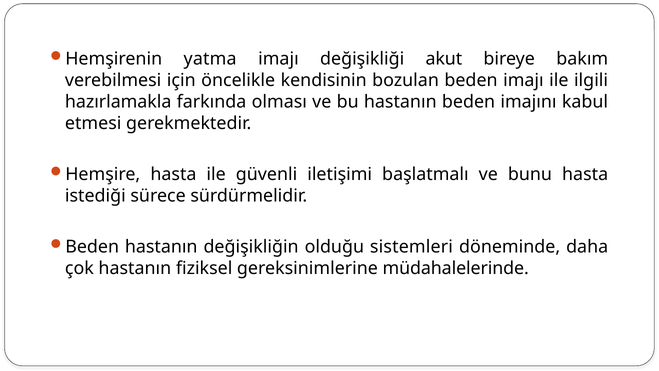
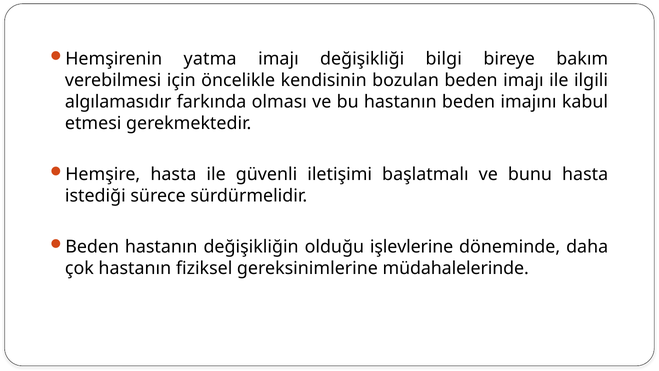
akut: akut -> bilgi
hazırlamakla: hazırlamakla -> algılamasıdır
sistemleri: sistemleri -> işlevlerine
